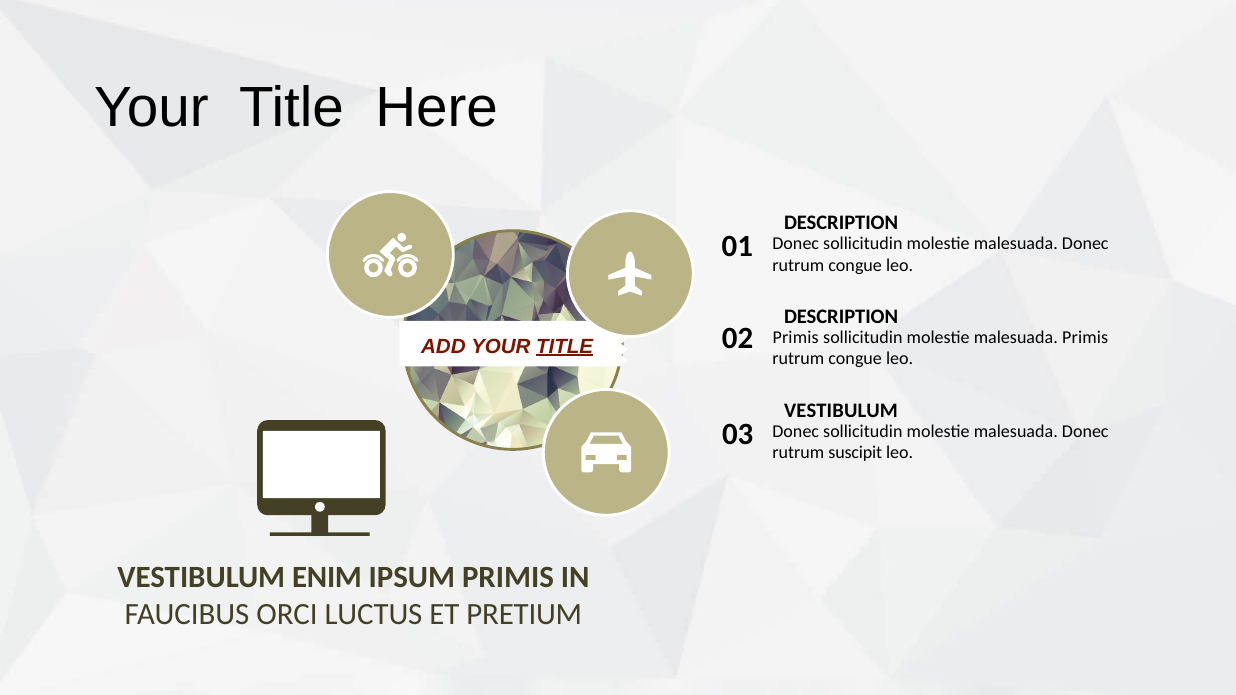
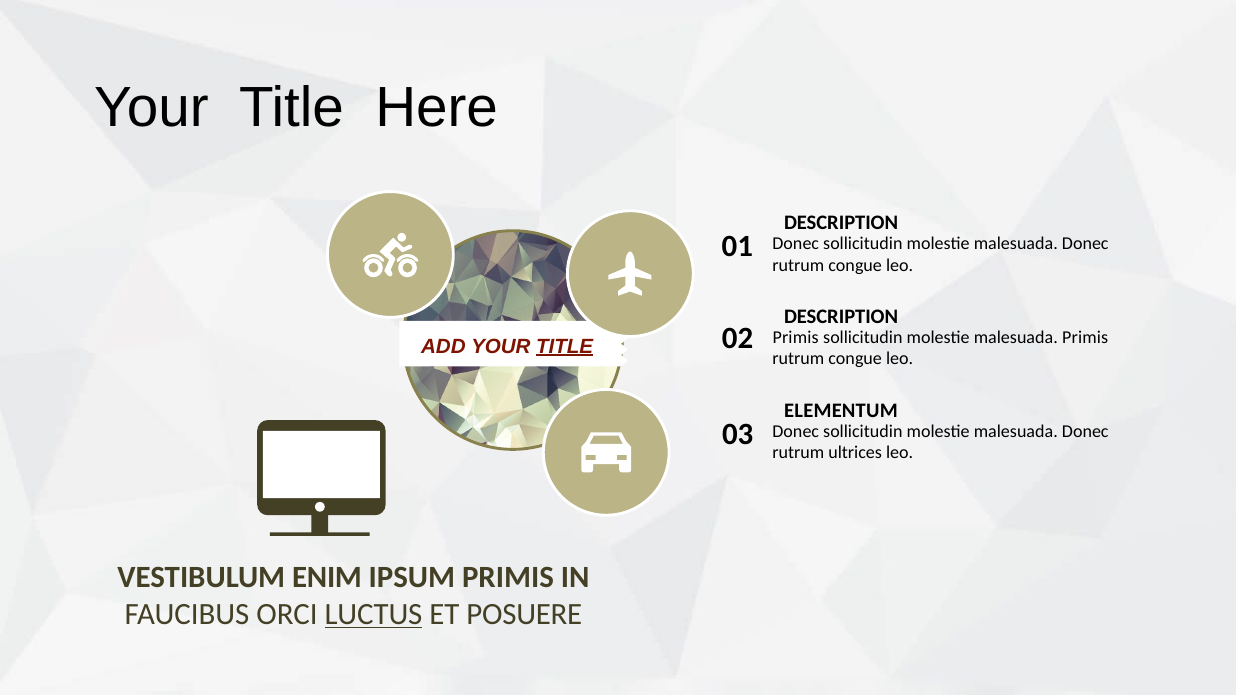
VESTIBULUM at (841, 411): VESTIBULUM -> ELEMENTUM
suscipit: suscipit -> ultrices
LUCTUS underline: none -> present
PRETIUM: PRETIUM -> POSUERE
